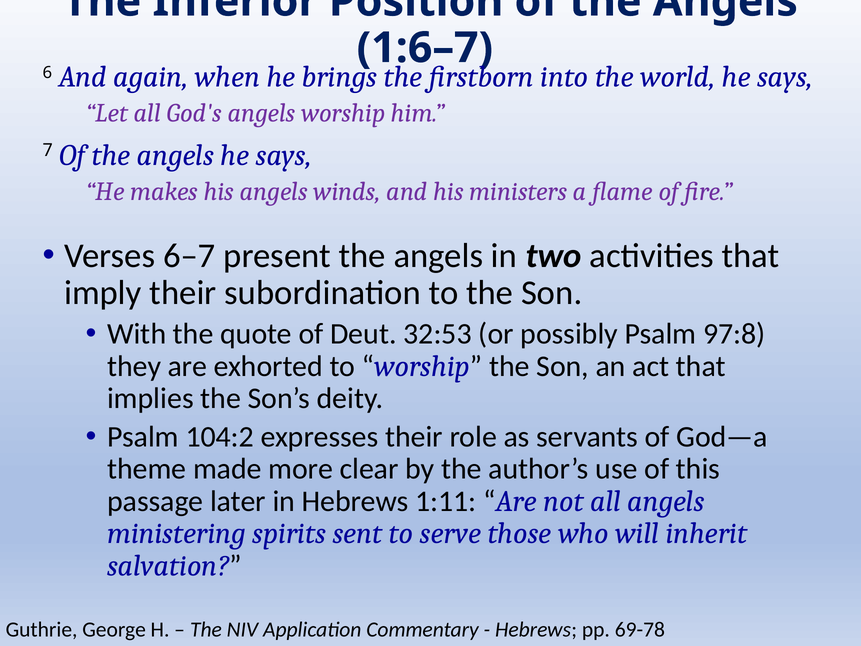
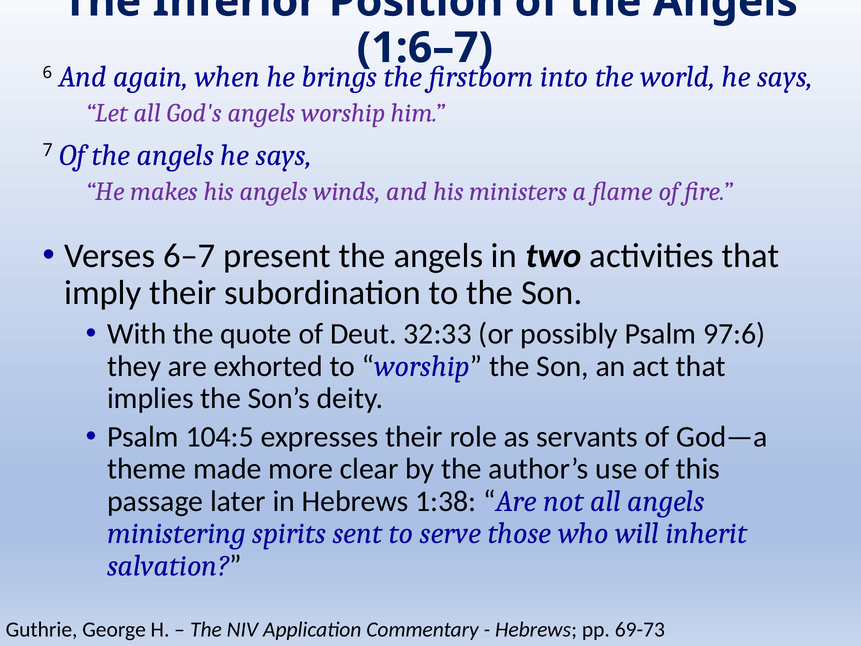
32:53: 32:53 -> 32:33
97:8: 97:8 -> 97:6
104:2: 104:2 -> 104:5
1:11: 1:11 -> 1:38
69-78: 69-78 -> 69-73
